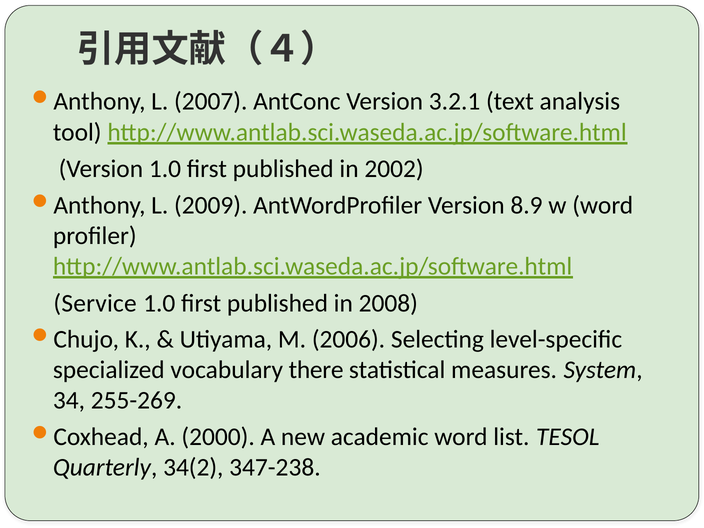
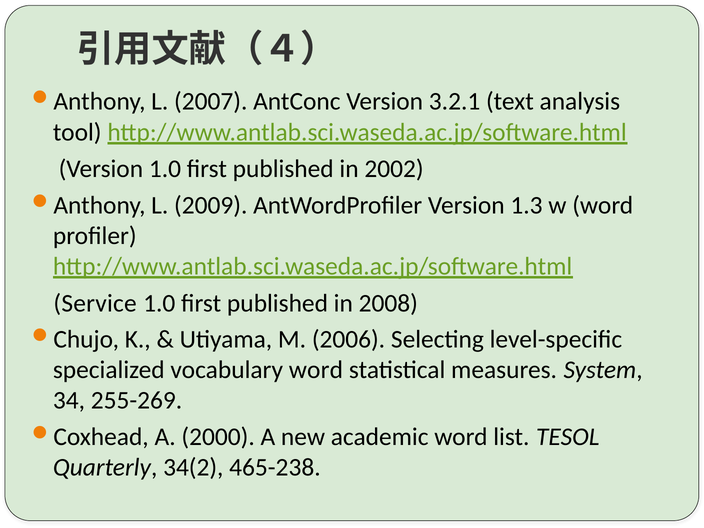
8.9: 8.9 -> 1.3
vocabulary there: there -> word
347-238: 347-238 -> 465-238
